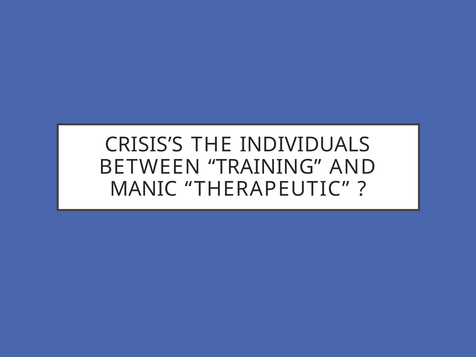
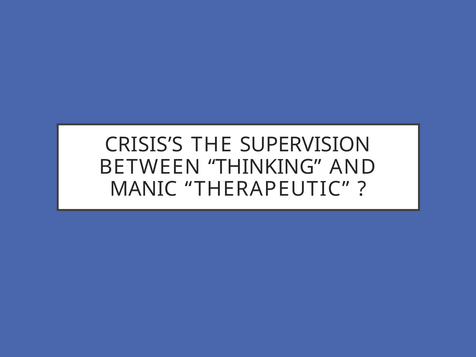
INDIVIDUALS: INDIVIDUALS -> SUPERVISION
TRAINING: TRAINING -> THINKING
